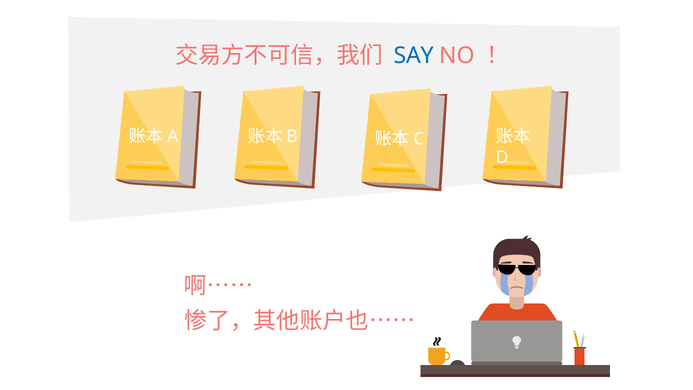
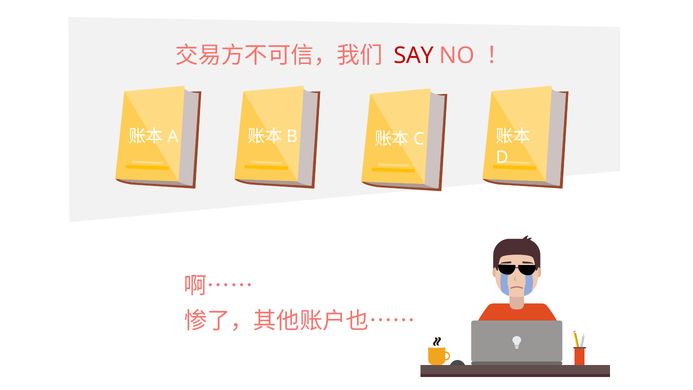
SAY colour: blue -> red
